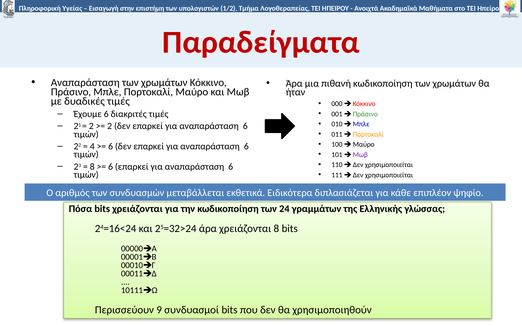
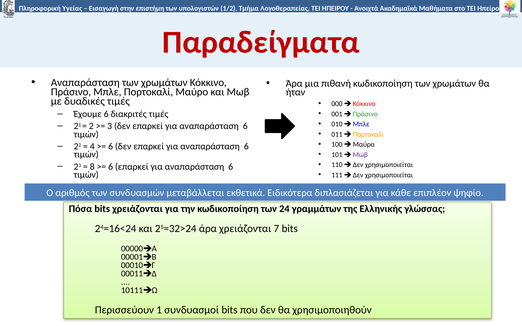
2 at (110, 126): 2 -> 3
χρειάζονται 8: 8 -> 7
9: 9 -> 1
